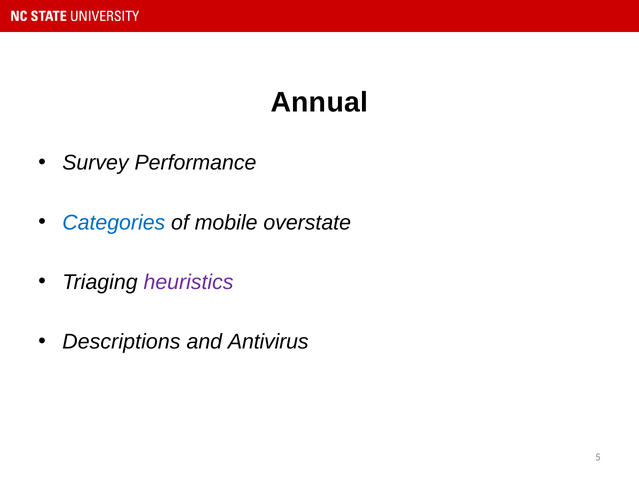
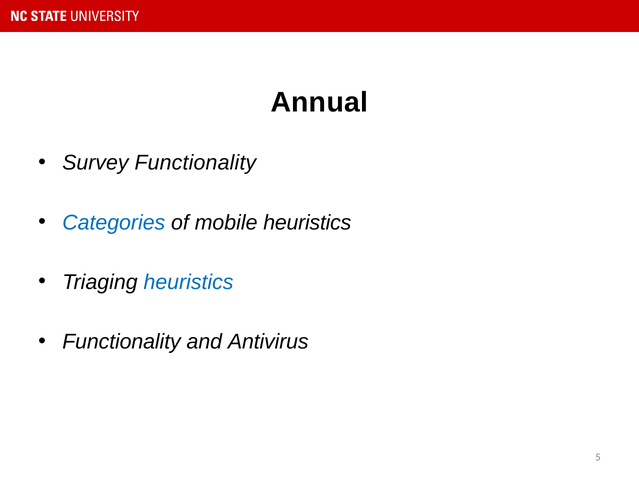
Survey Performance: Performance -> Functionality
mobile overstate: overstate -> heuristics
heuristics at (189, 282) colour: purple -> blue
Descriptions at (121, 342): Descriptions -> Functionality
